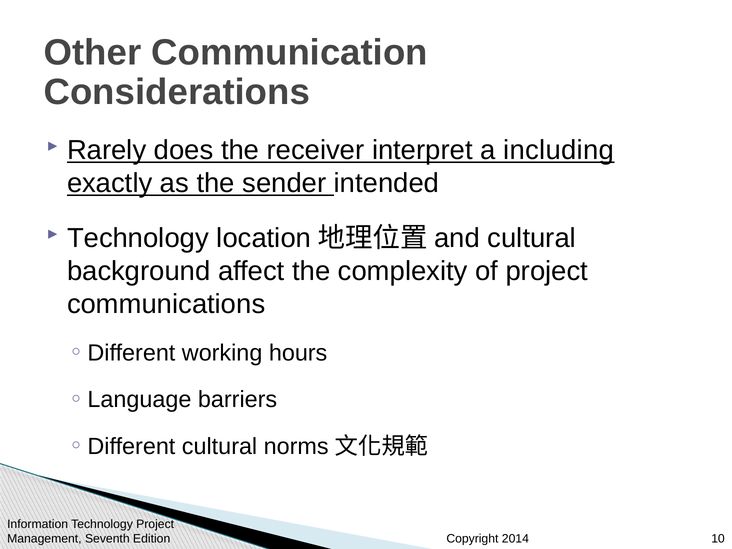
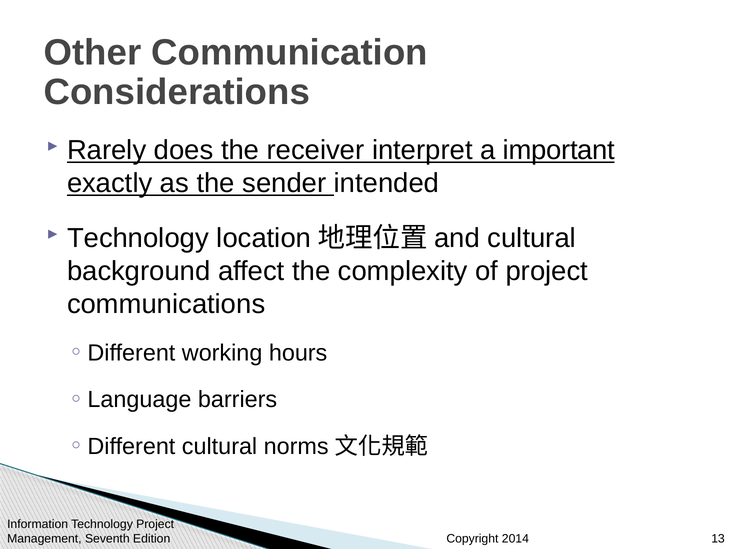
including: including -> important
10: 10 -> 13
